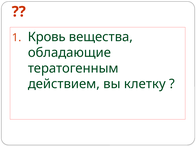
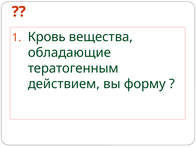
клетку: клетку -> форму
